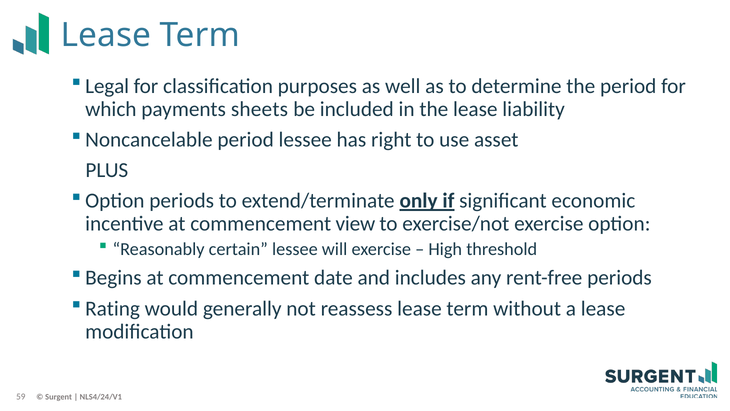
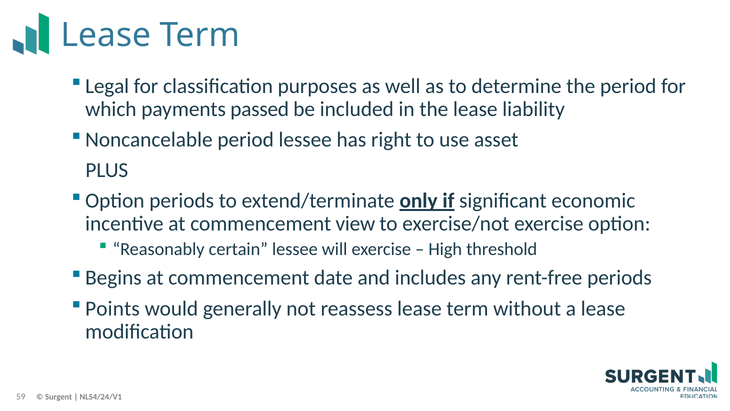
sheets: sheets -> passed
Rating: Rating -> Points
